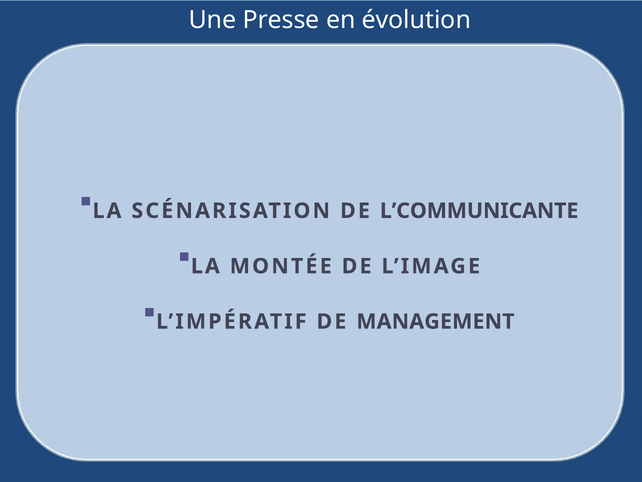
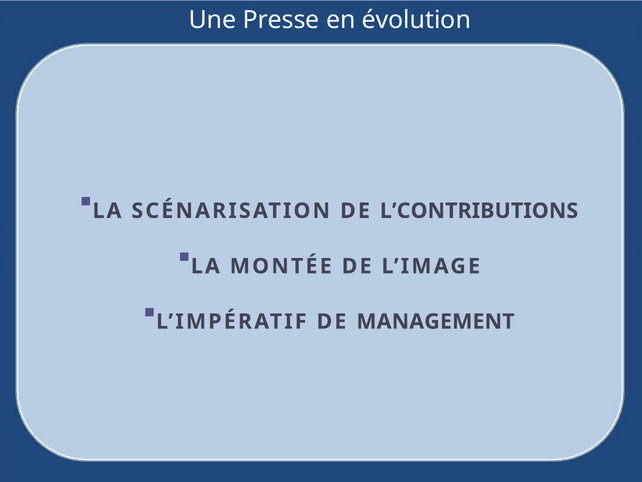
L’COMMUNICANTE: L’COMMUNICANTE -> L’CONTRIBUTIONS
